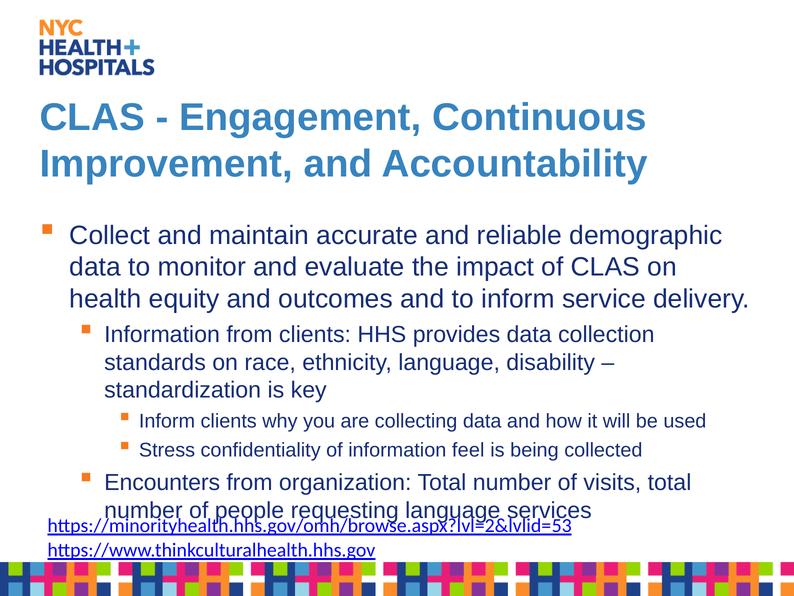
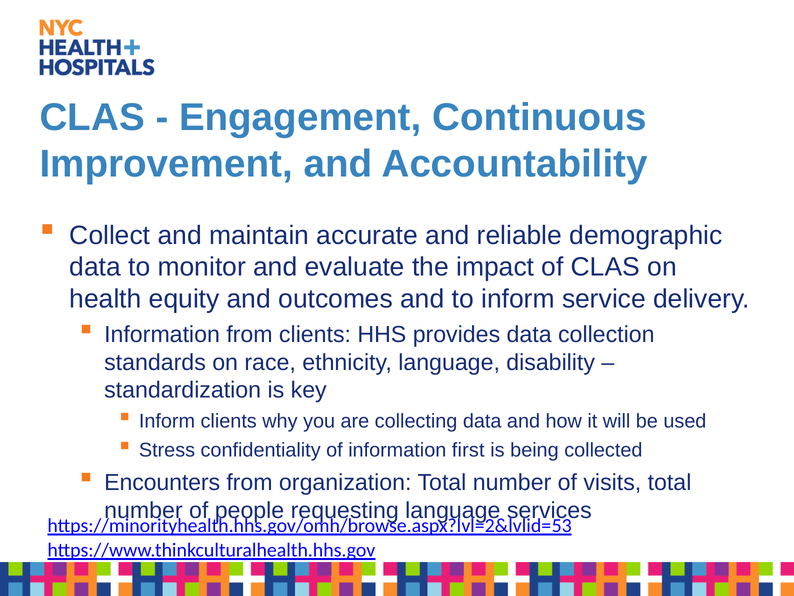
feel: feel -> first
